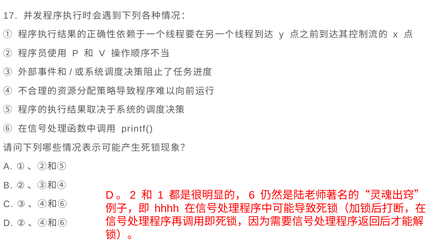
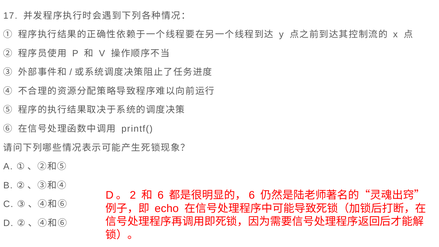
1: 1 -> 6
hhhh: hhhh -> echo
